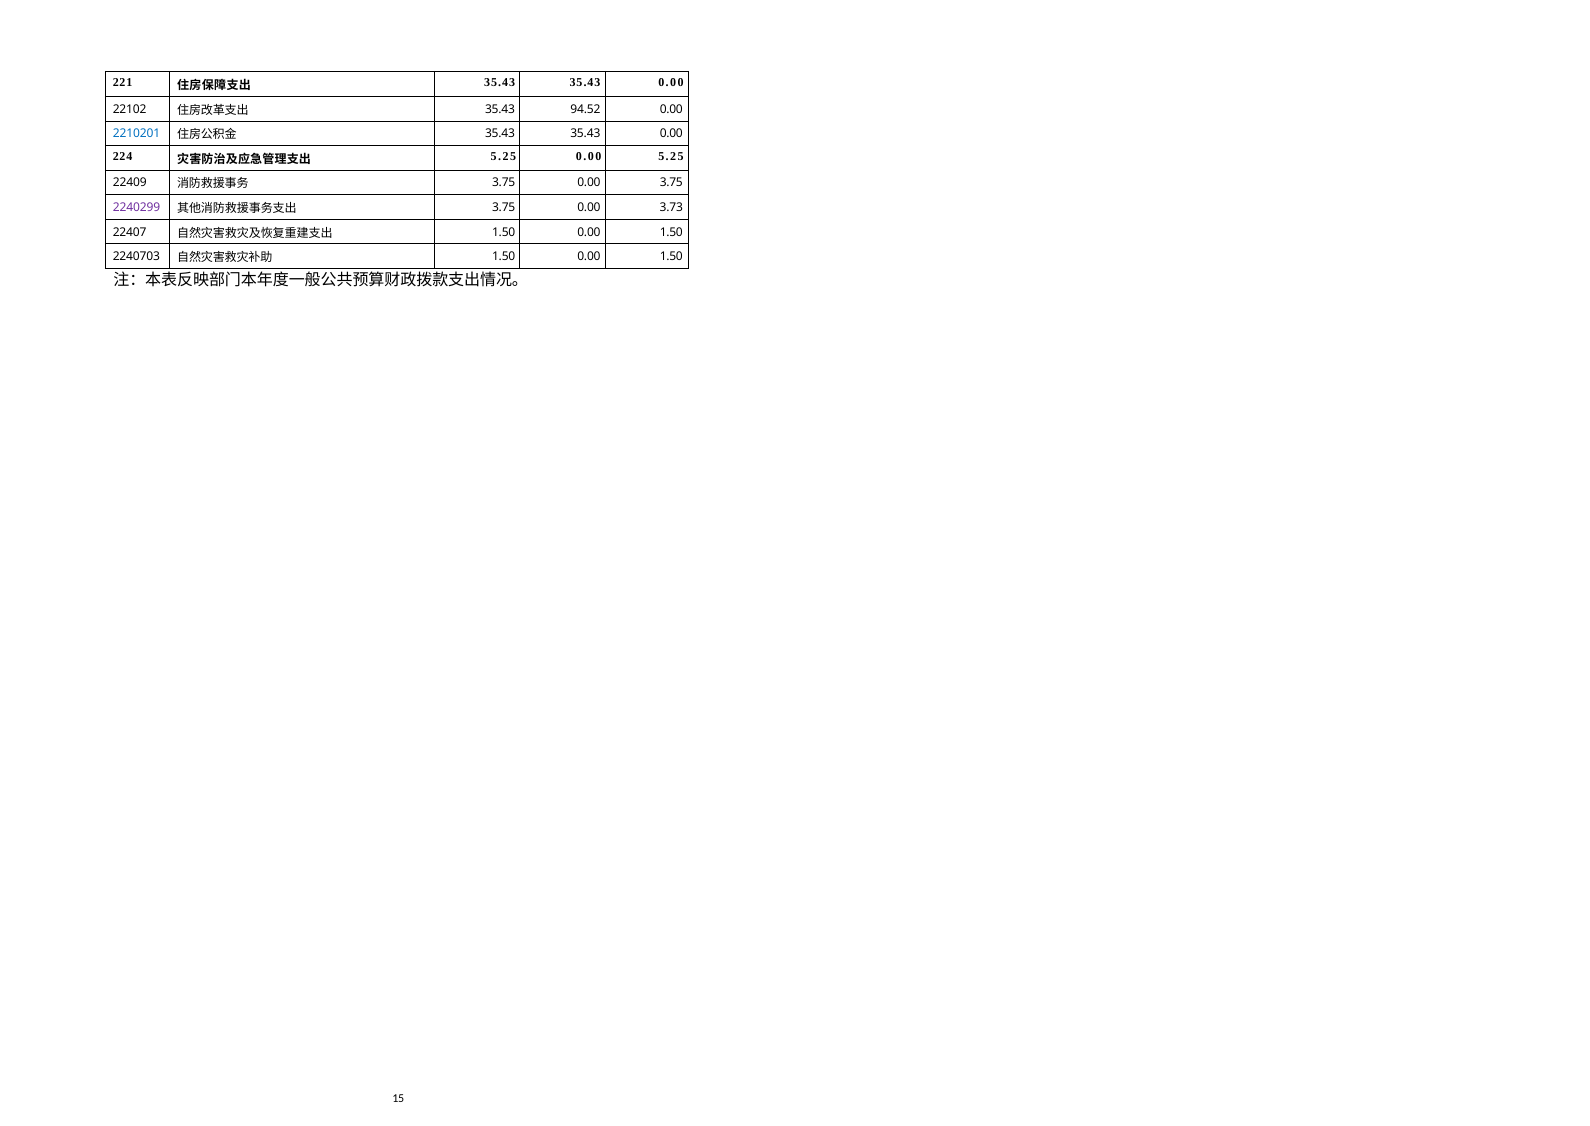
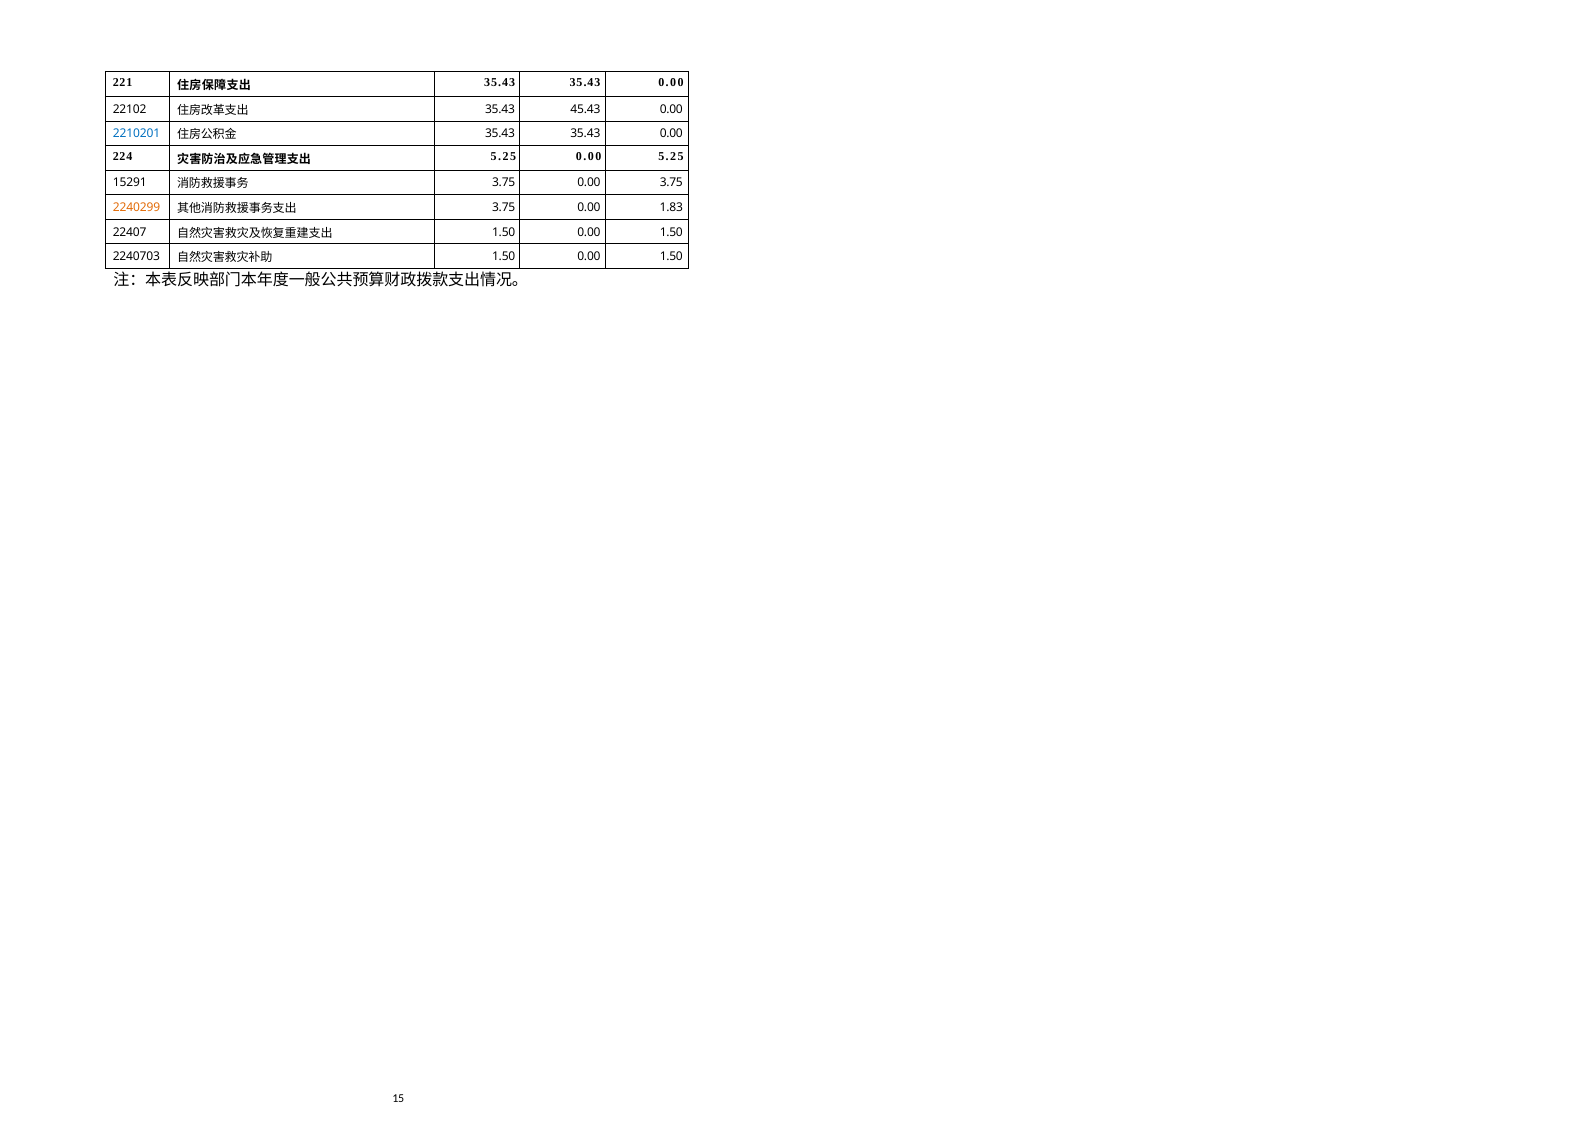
94.52: 94.52 -> 45.43
22409: 22409 -> 15291
2240299 colour: purple -> orange
3.73: 3.73 -> 1.83
